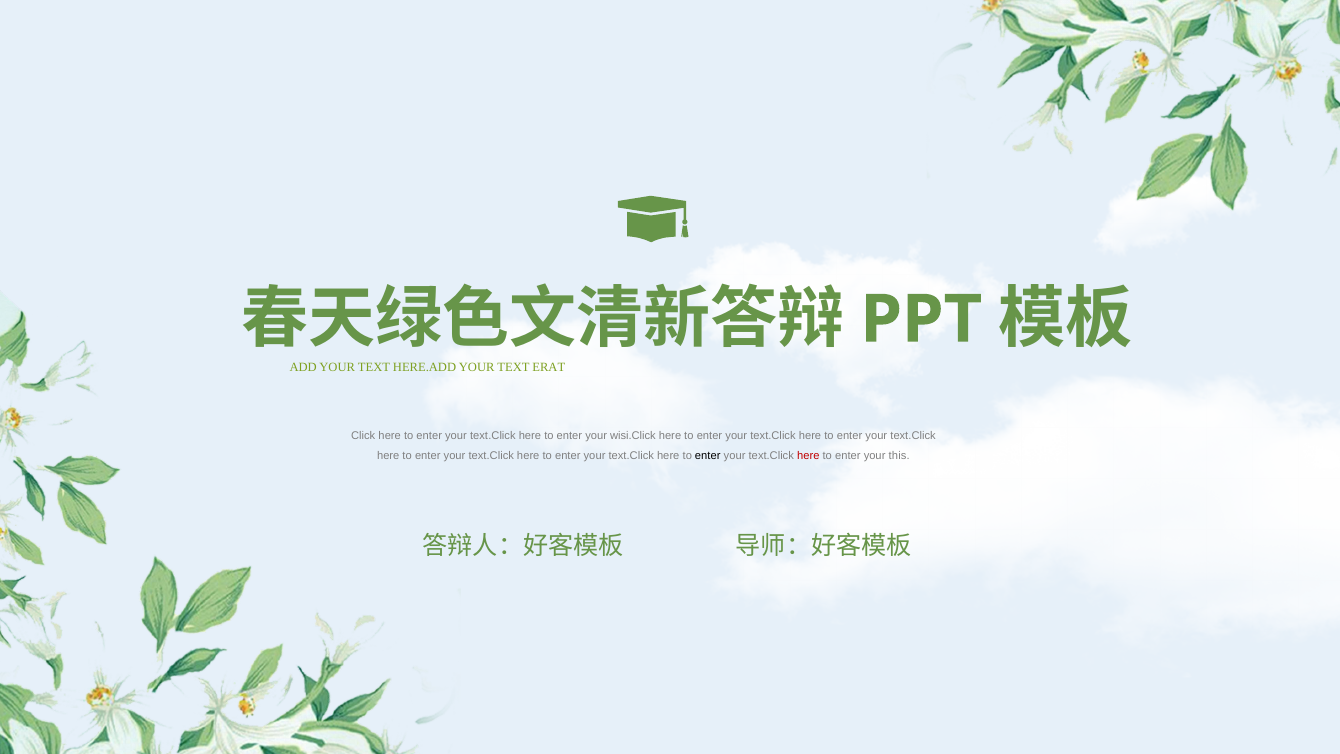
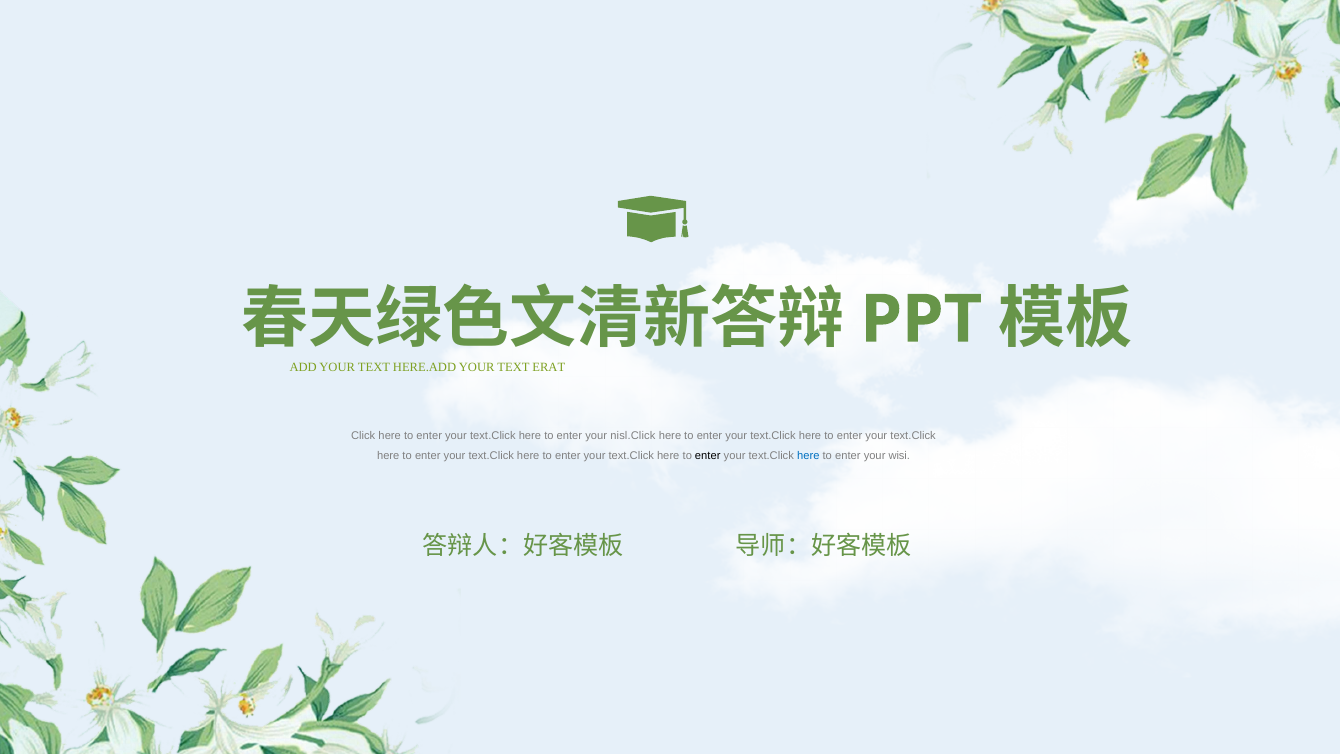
wisi.Click: wisi.Click -> nisl.Click
here at (808, 456) colour: red -> blue
this: this -> wisi
